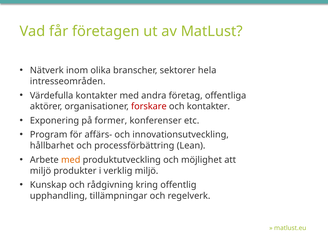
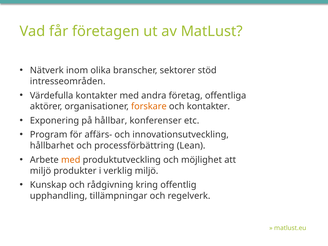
hela: hela -> stöd
forskare colour: red -> orange
former: former -> hållbar
